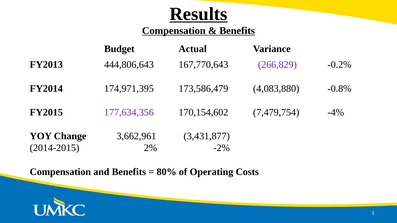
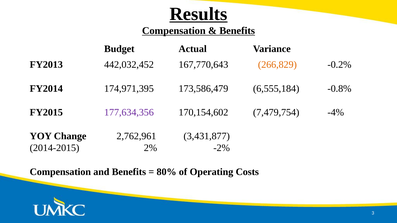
444,806,643: 444,806,643 -> 442,032,452
266,829 colour: purple -> orange
4,083,880: 4,083,880 -> 6,555,184
3,662,961: 3,662,961 -> 2,762,961
